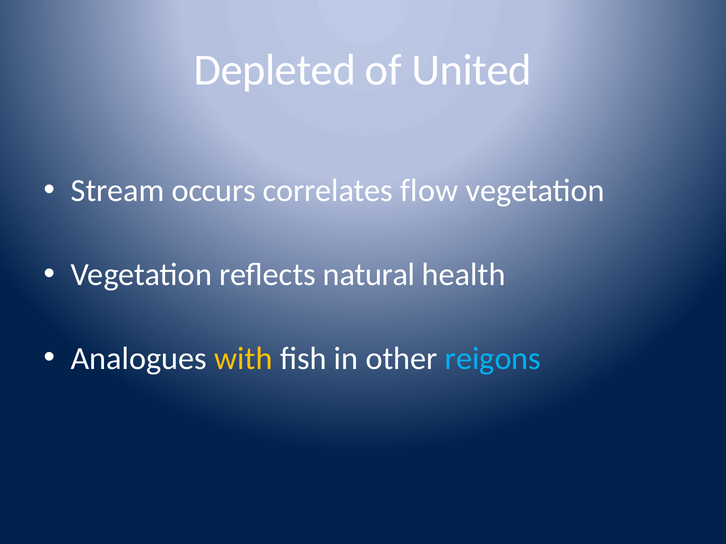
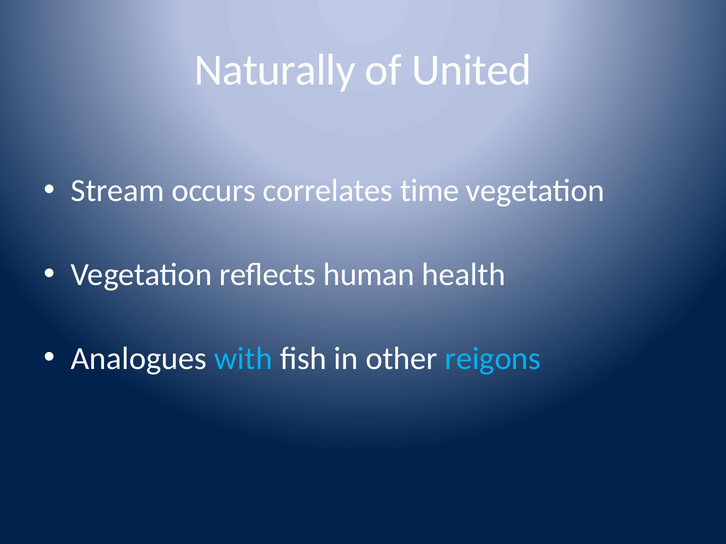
Depleted: Depleted -> Naturally
flow: flow -> time
natural: natural -> human
with colour: yellow -> light blue
